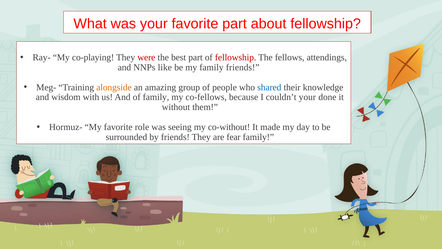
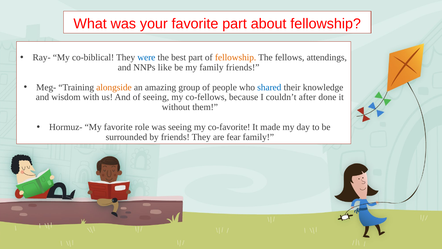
co-playing: co-playing -> co-biblical
were colour: red -> blue
fellowship at (236, 57) colour: red -> orange
of family: family -> seeing
couldn’t your: your -> after
co-without: co-without -> co-favorite
